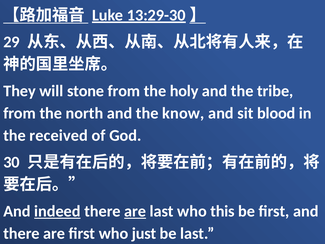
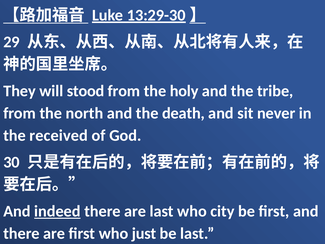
stone: stone -> stood
know: know -> death
blood: blood -> never
are at (135, 211) underline: present -> none
this: this -> city
